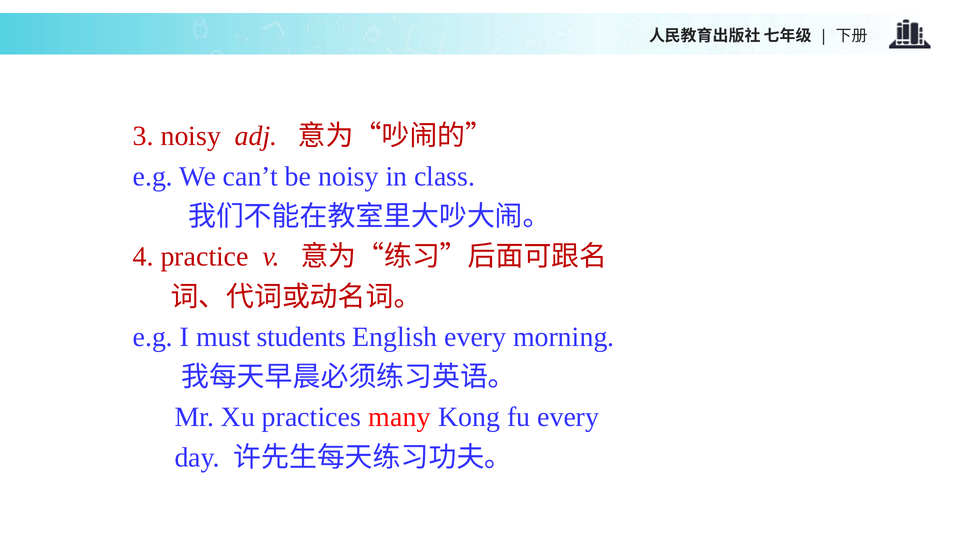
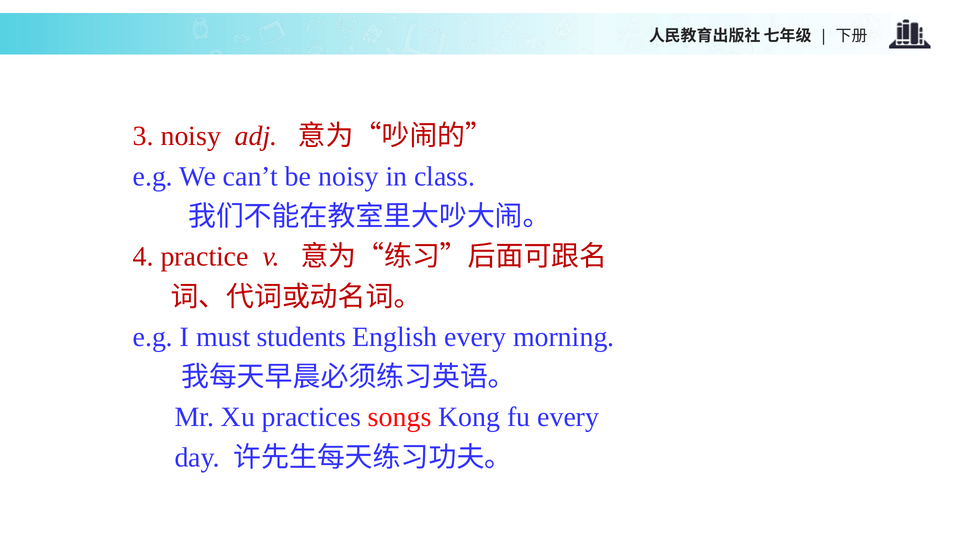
many: many -> songs
